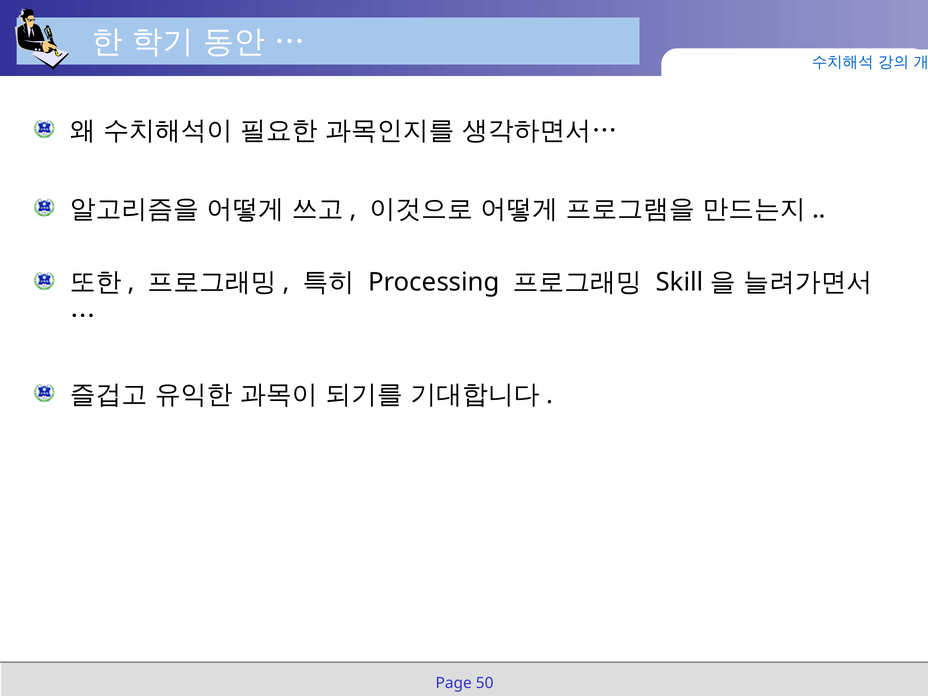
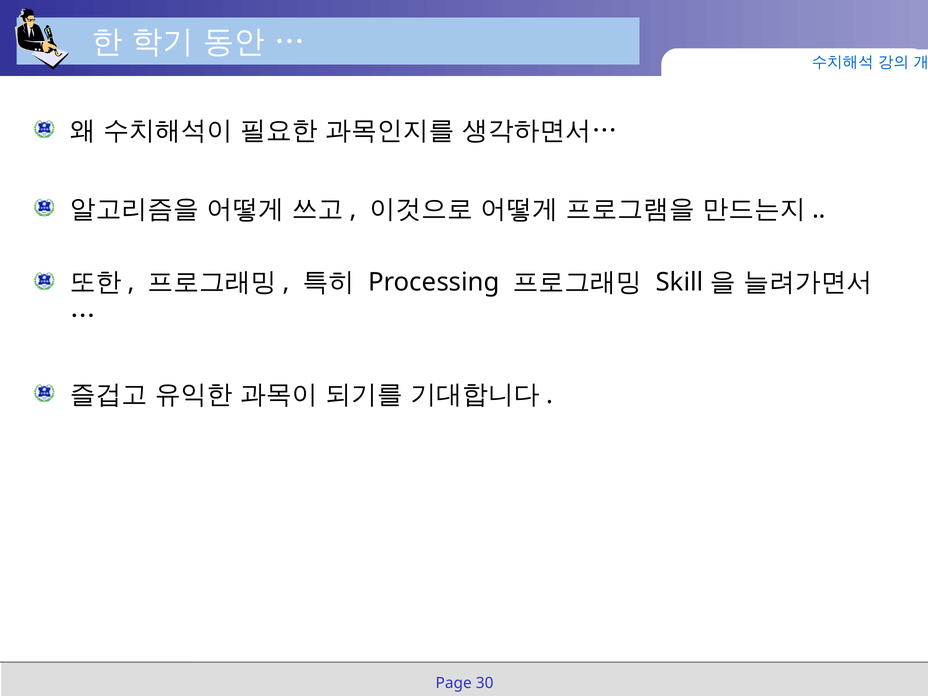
50: 50 -> 30
